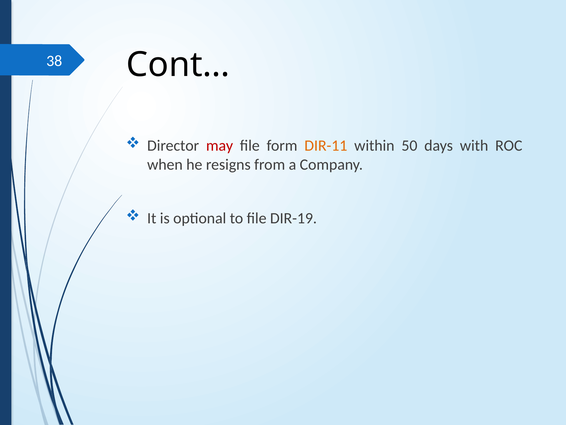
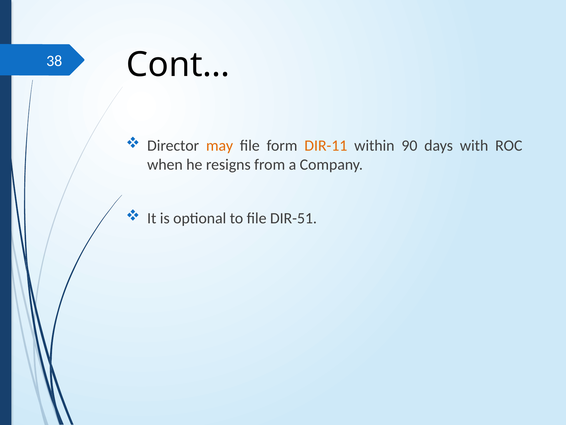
may colour: red -> orange
50: 50 -> 90
DIR-19: DIR-19 -> DIR-51
